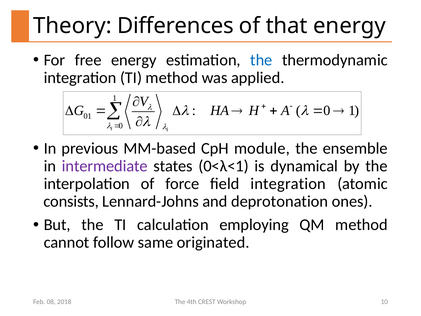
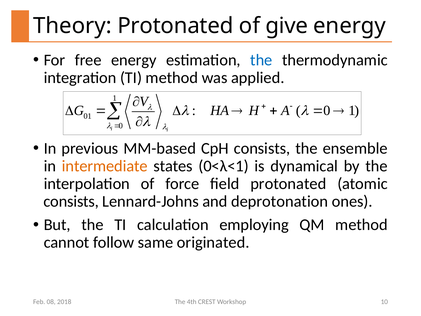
Theory Differences: Differences -> Protonated
that: that -> give
CpH module: module -> consists
intermediate colour: purple -> orange
field integration: integration -> protonated
